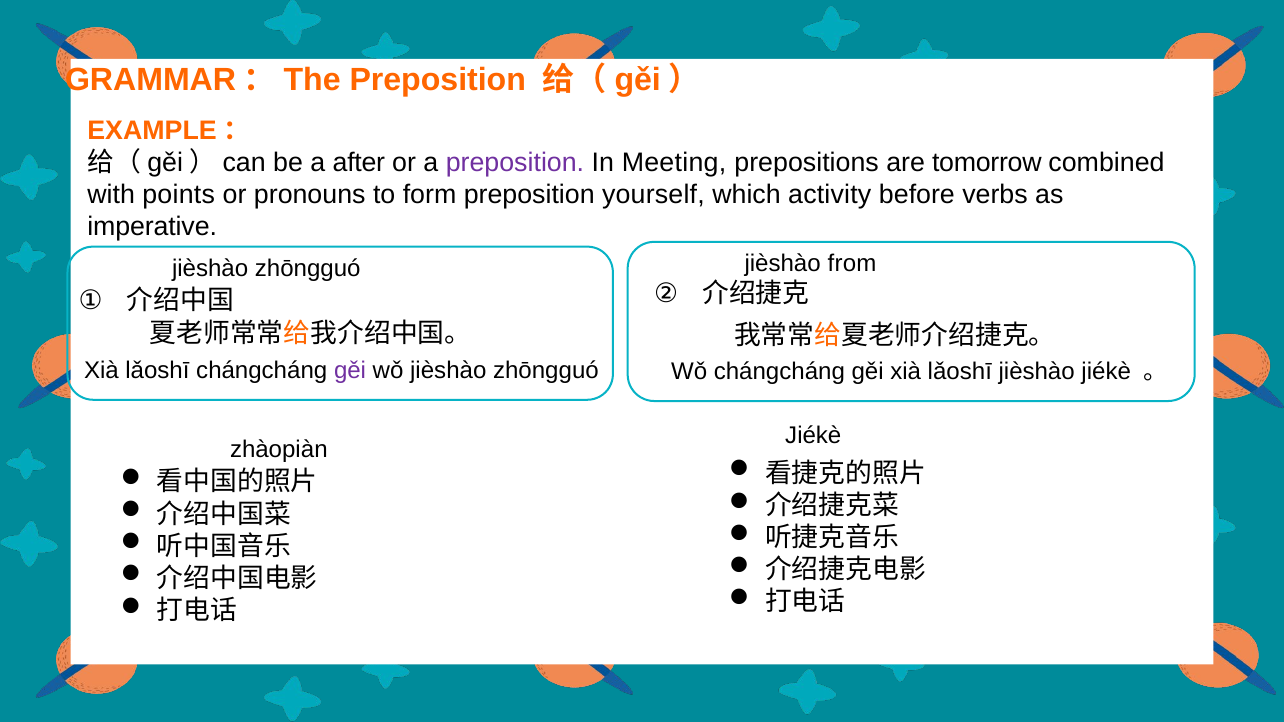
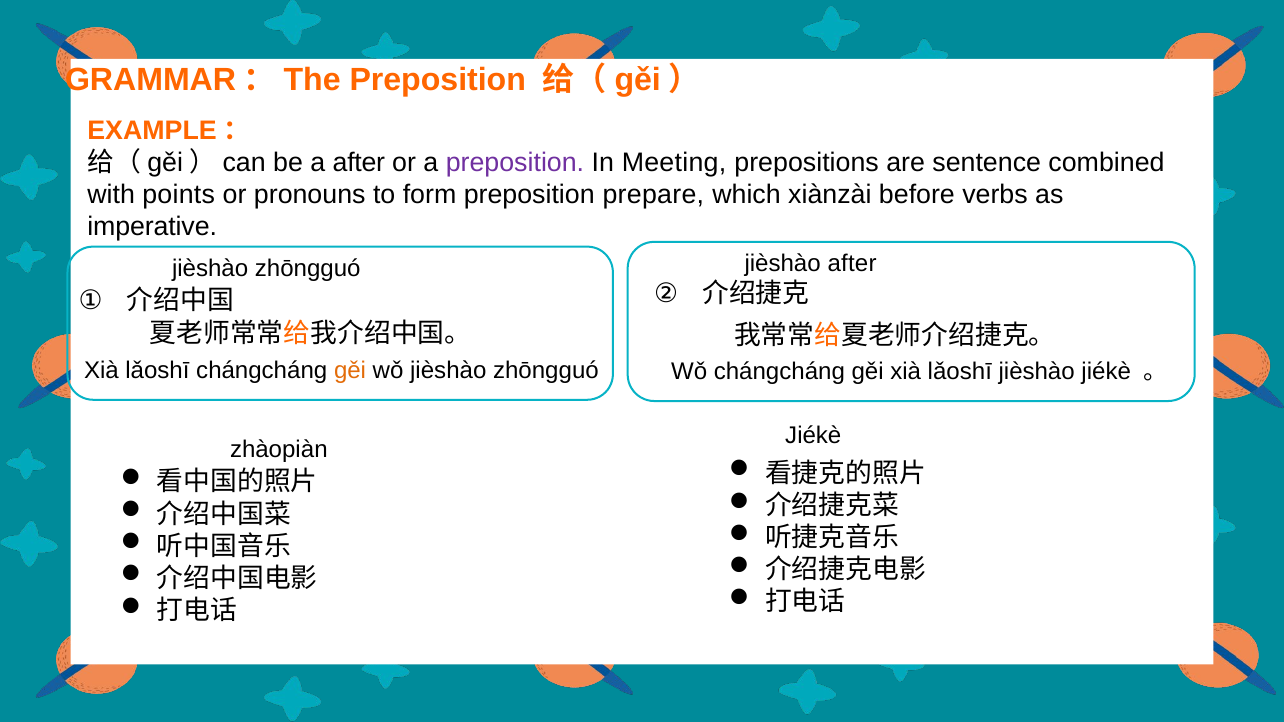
tomorrow: tomorrow -> sentence
yourself: yourself -> prepare
activity: activity -> xiànzài
jièshào from: from -> after
gěi at (350, 370) colour: purple -> orange
